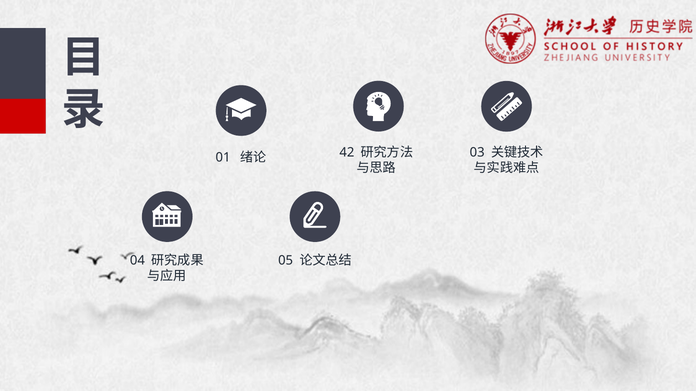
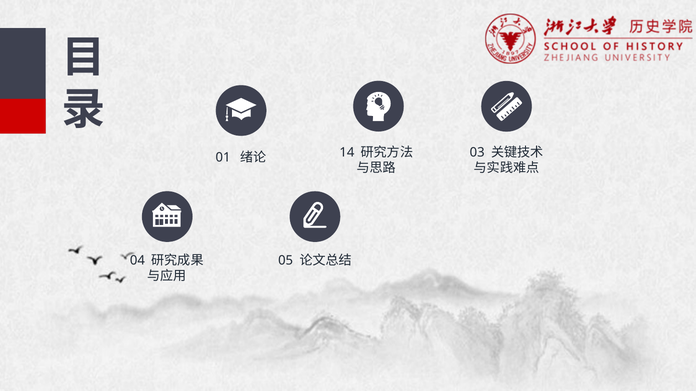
42: 42 -> 14
